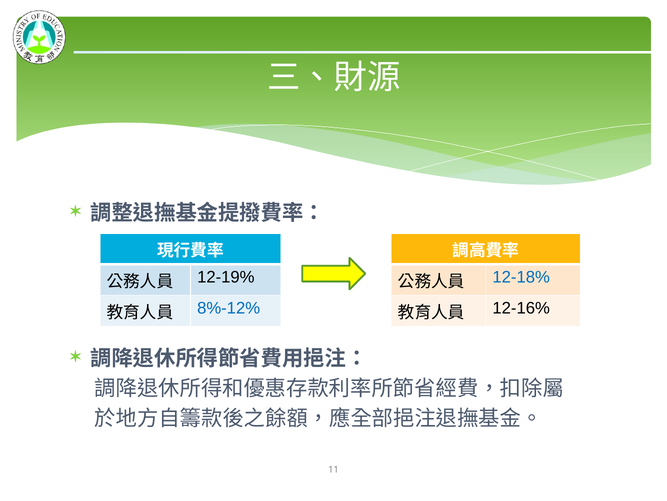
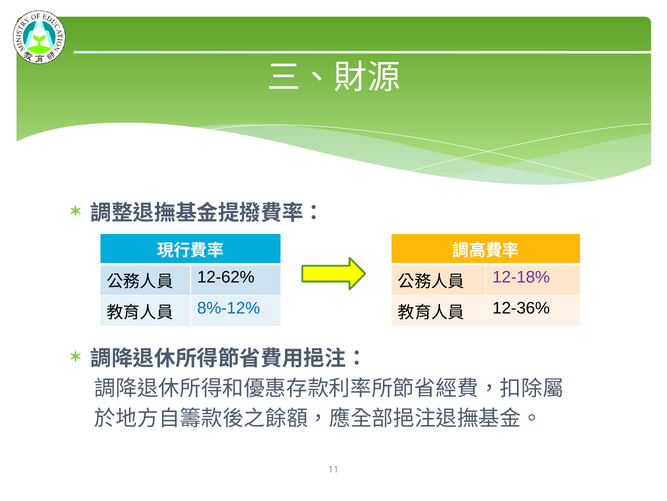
12-19%: 12-19% -> 12-62%
12-18% colour: blue -> purple
12-16%: 12-16% -> 12-36%
